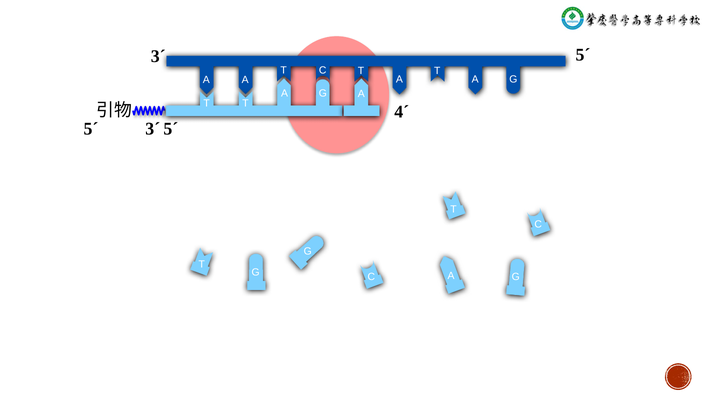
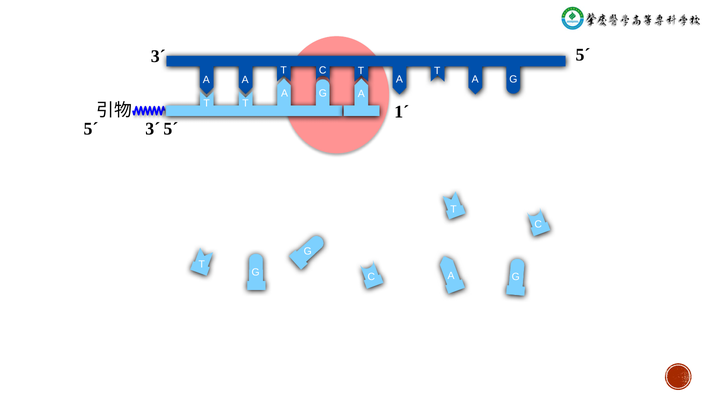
4´: 4´ -> 1´
